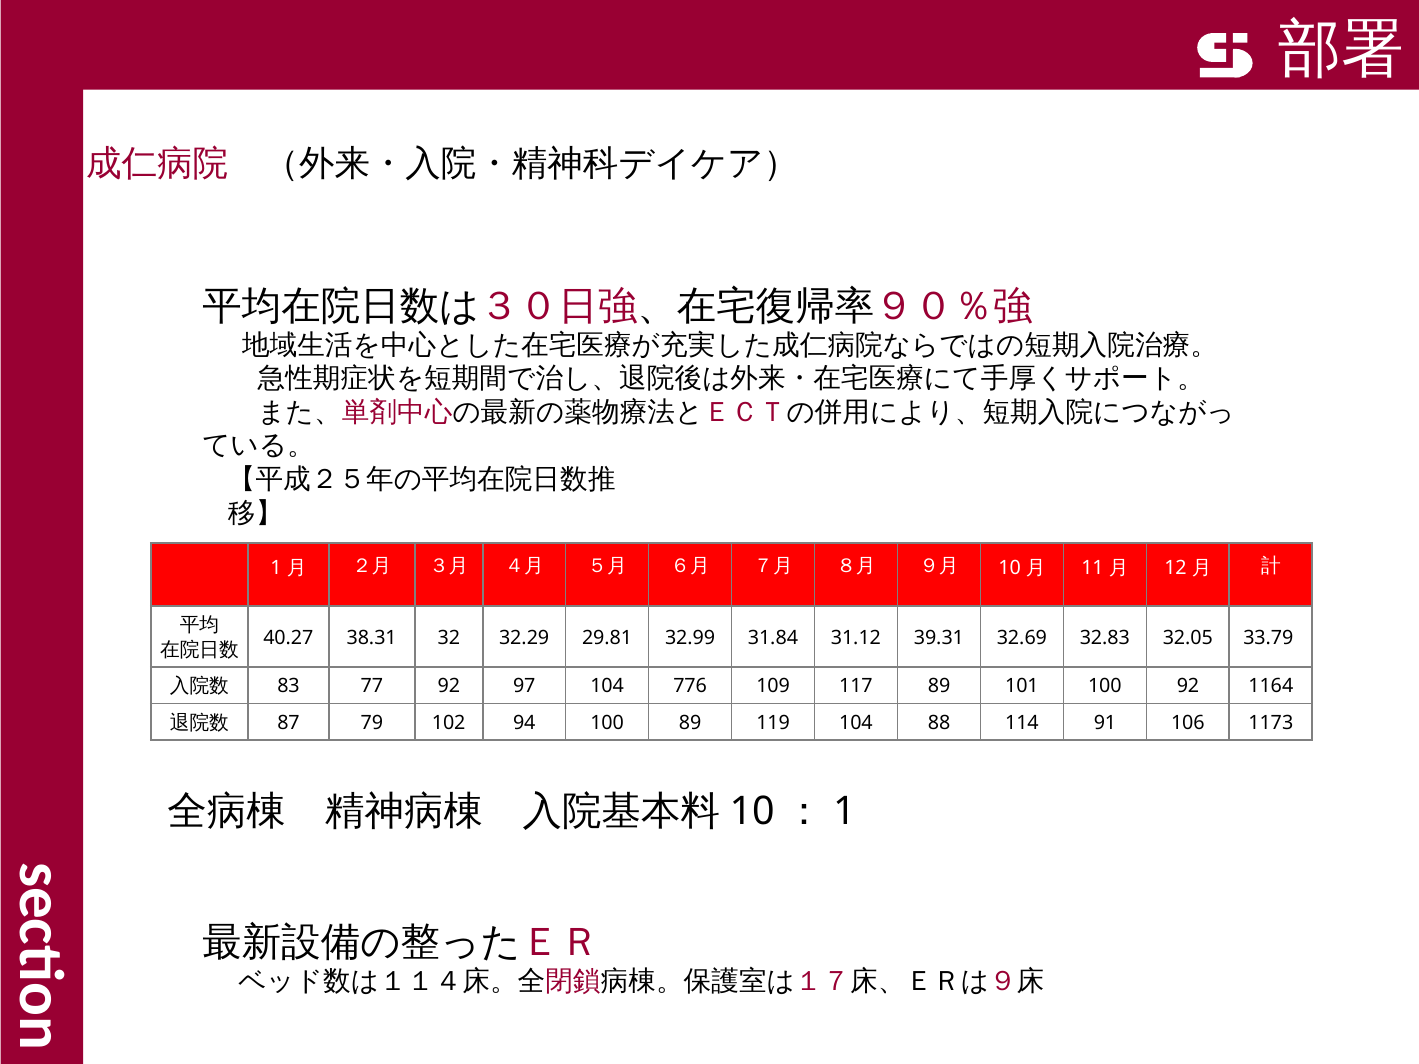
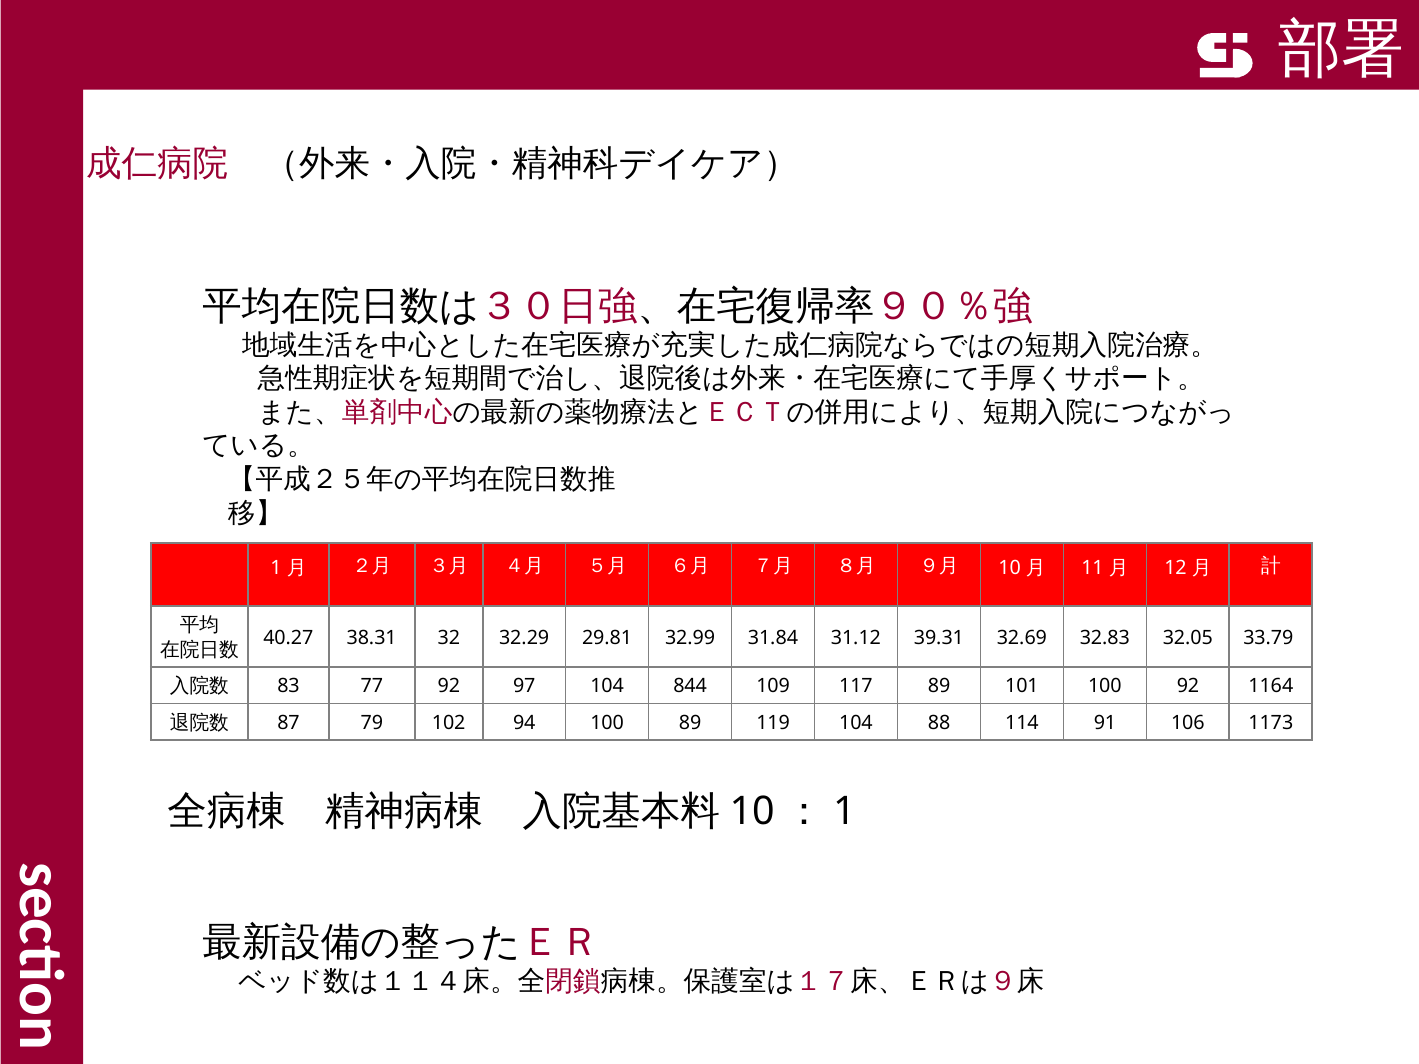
776: 776 -> 844
